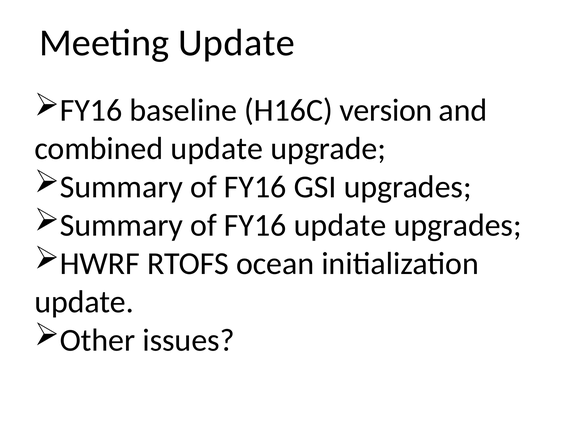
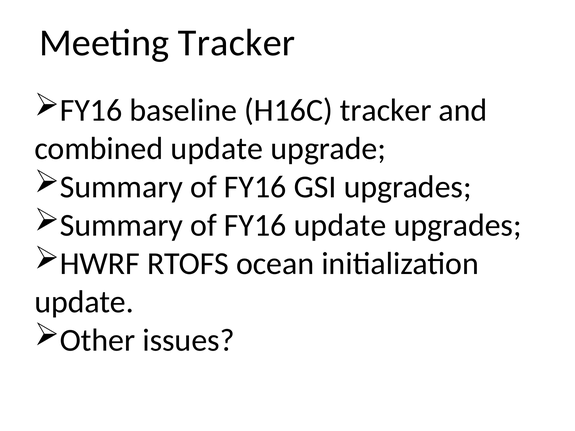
Meeting Update: Update -> Tracker
H16C version: version -> tracker
